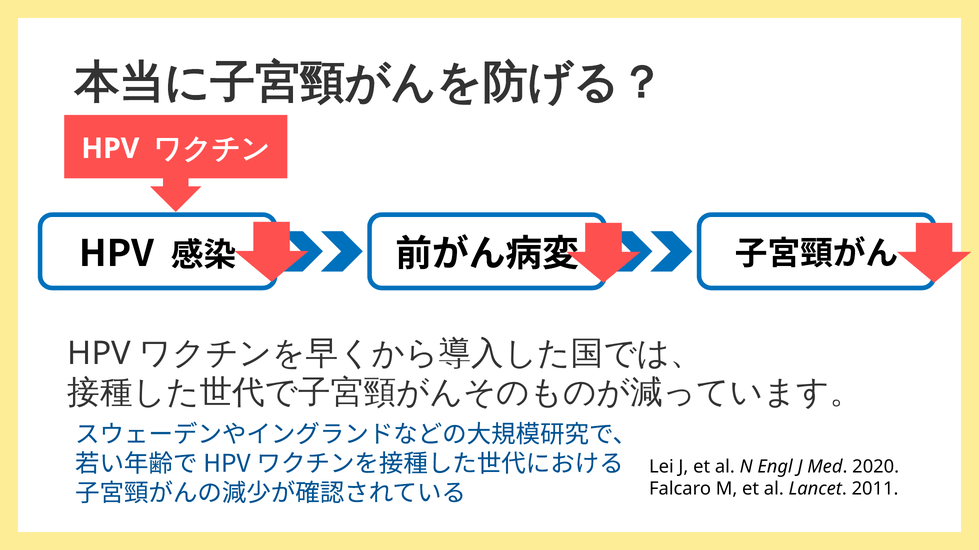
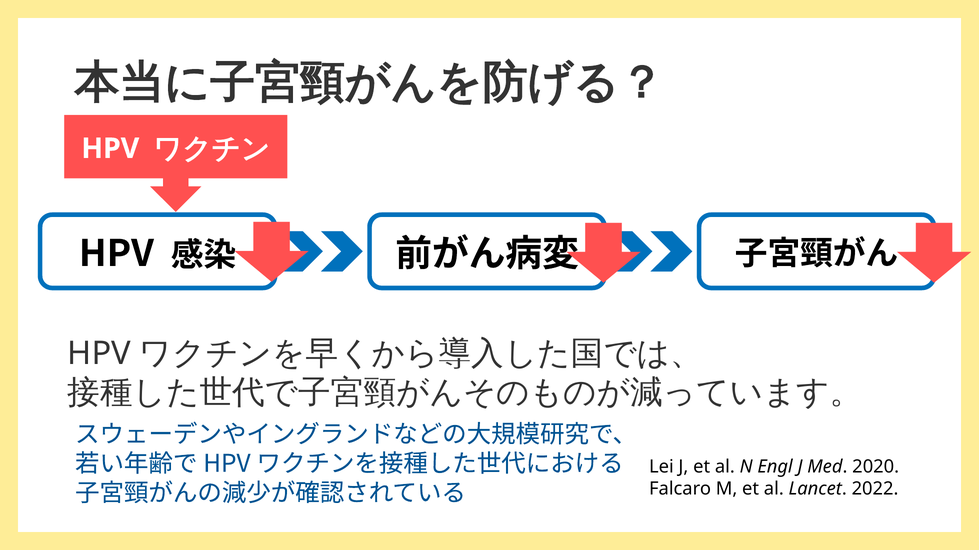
2011: 2011 -> 2022
